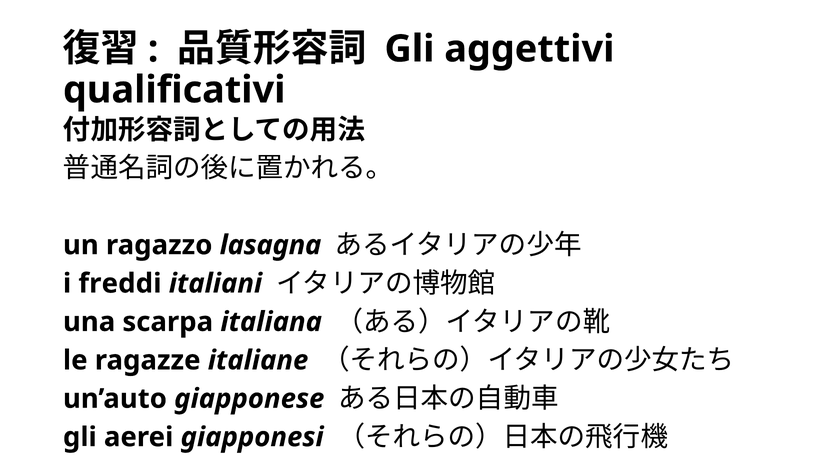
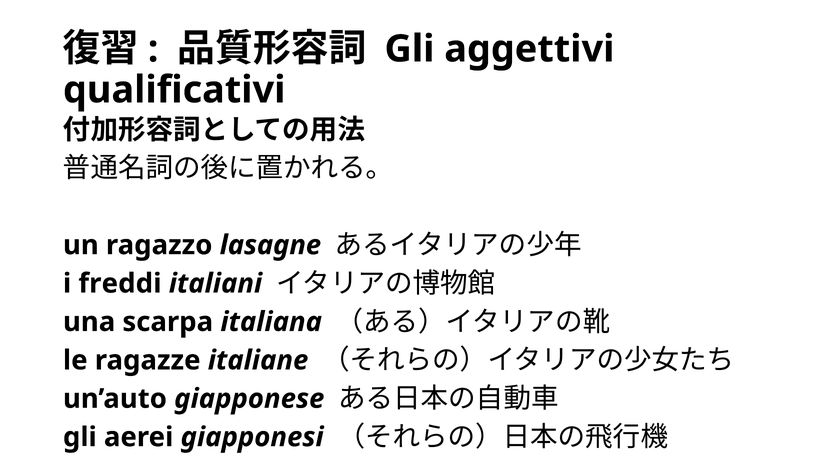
lasagna: lasagna -> lasagne
